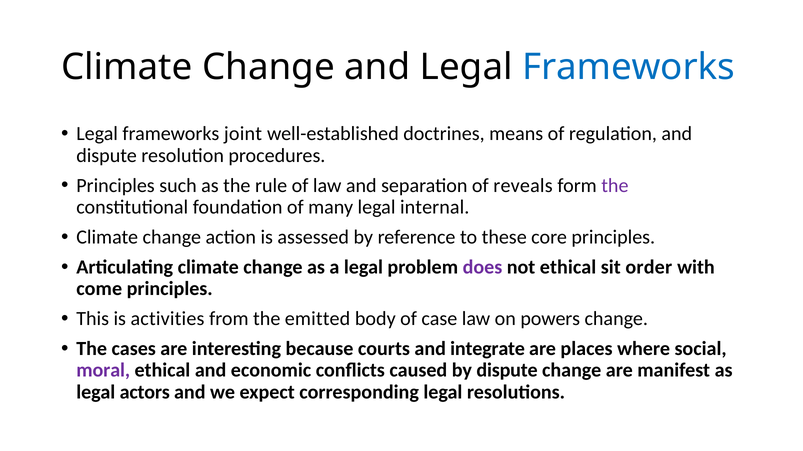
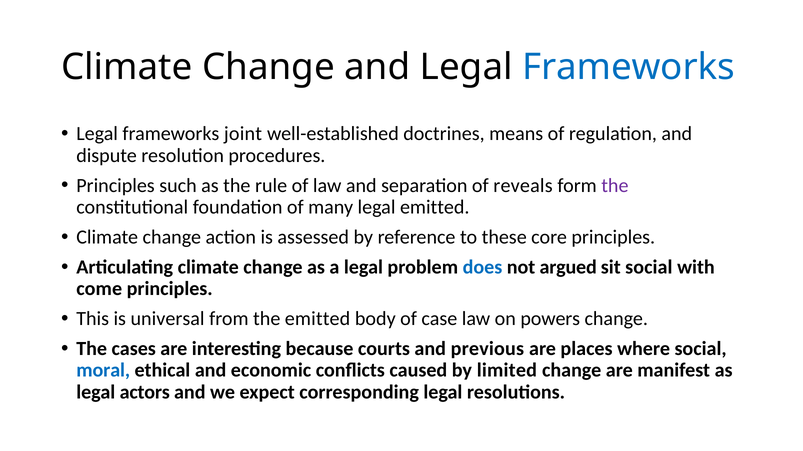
legal internal: internal -> emitted
does colour: purple -> blue
not ethical: ethical -> argued
sit order: order -> social
activities: activities -> universal
integrate: integrate -> previous
moral colour: purple -> blue
by dispute: dispute -> limited
